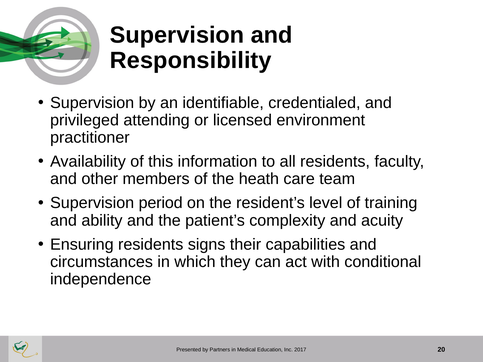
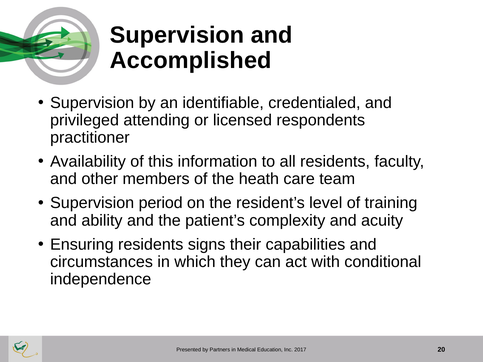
Responsibility: Responsibility -> Accomplished
environment: environment -> respondents
